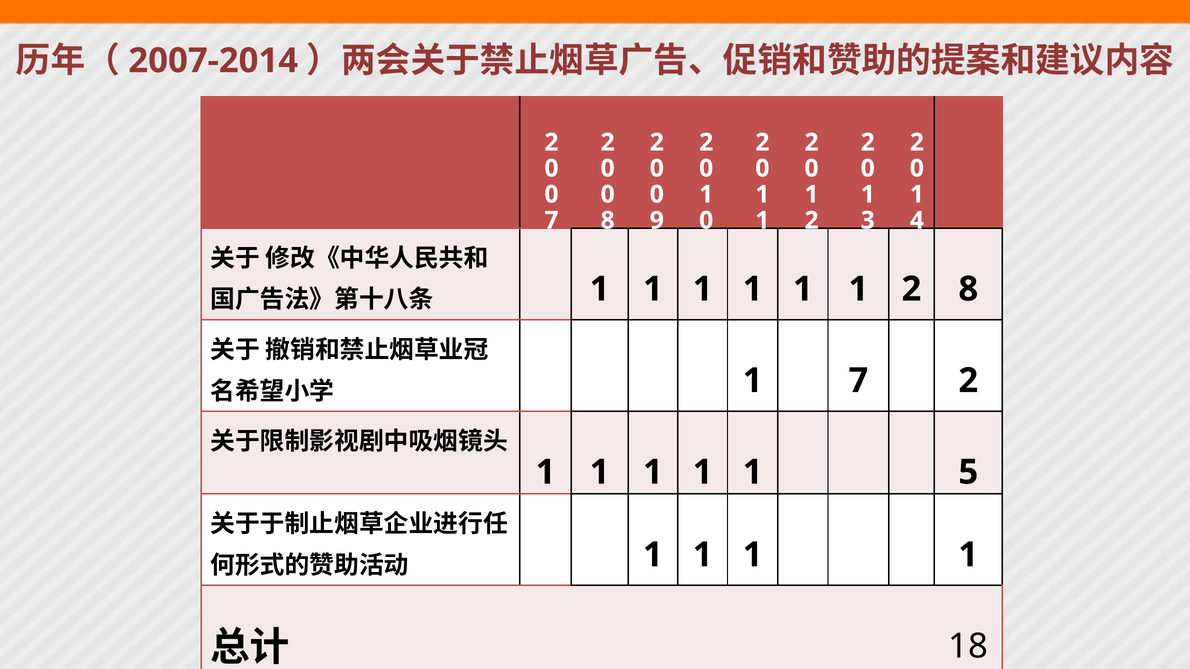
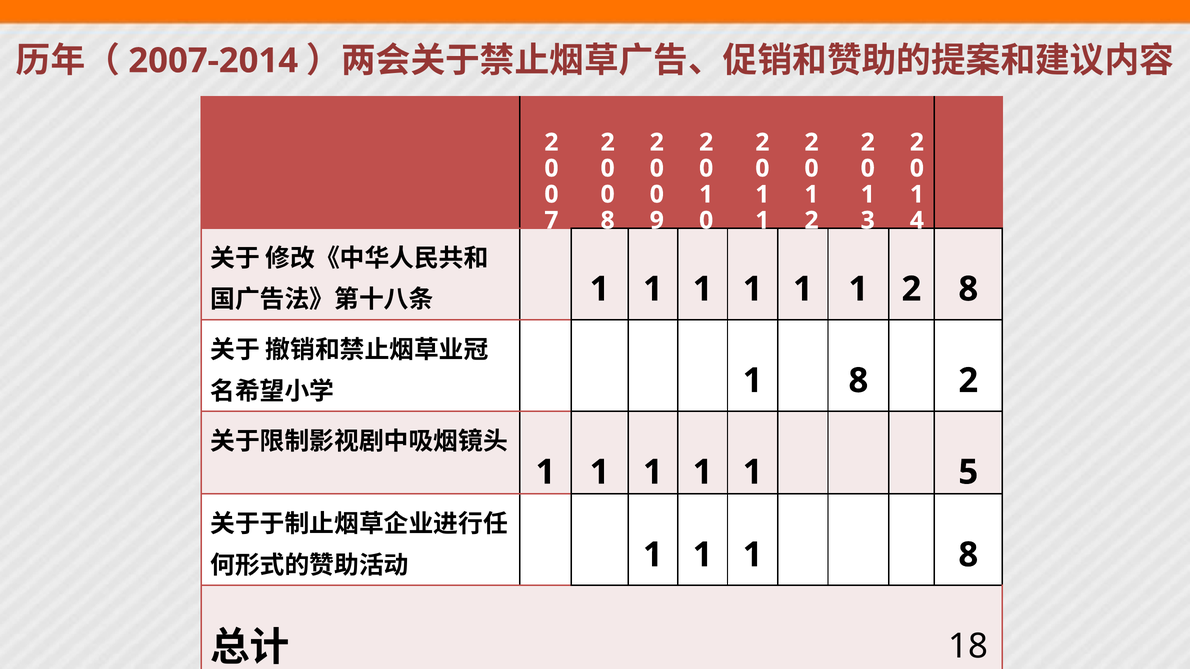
7 at (858, 381): 7 -> 8
1 at (968, 555): 1 -> 8
